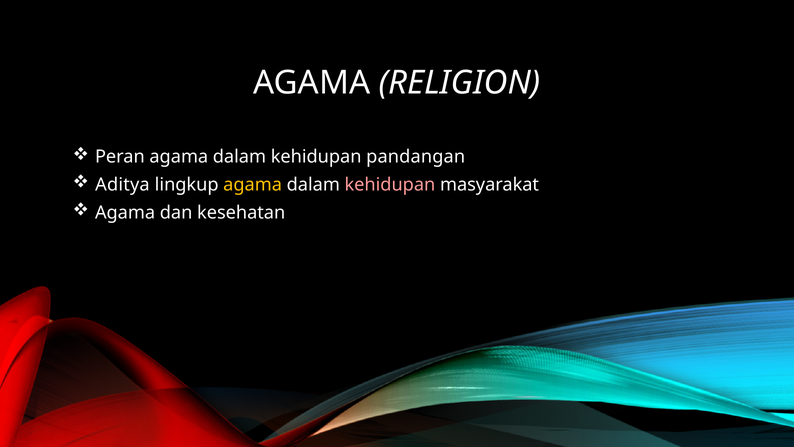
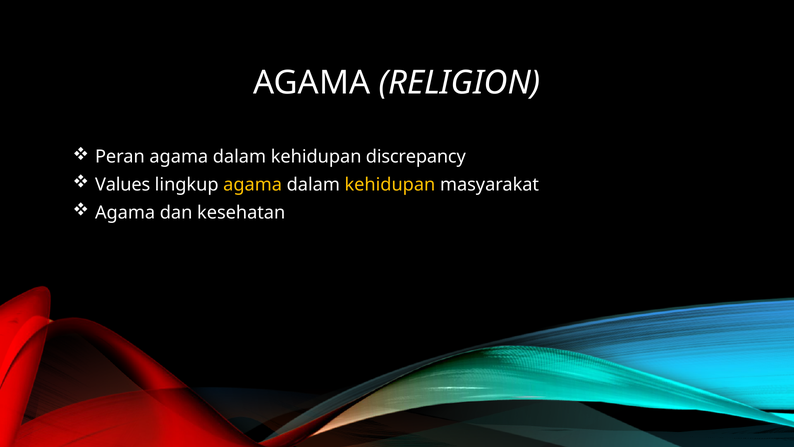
pandangan: pandangan -> discrepancy
Aditya: Aditya -> Values
kehidupan at (390, 184) colour: pink -> yellow
